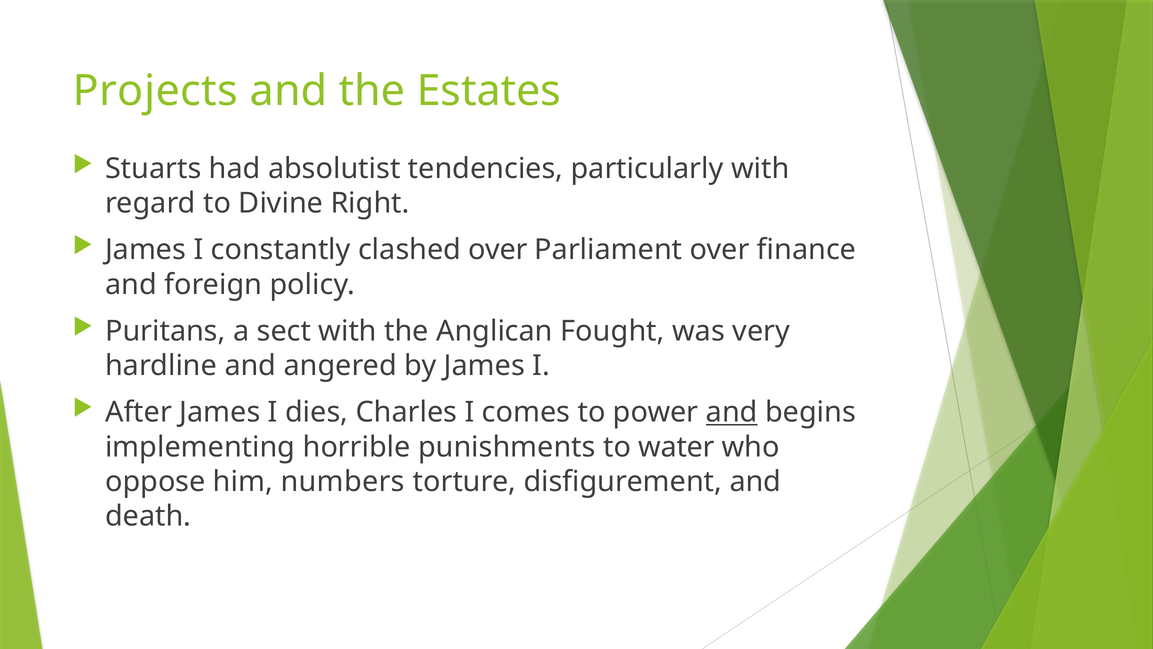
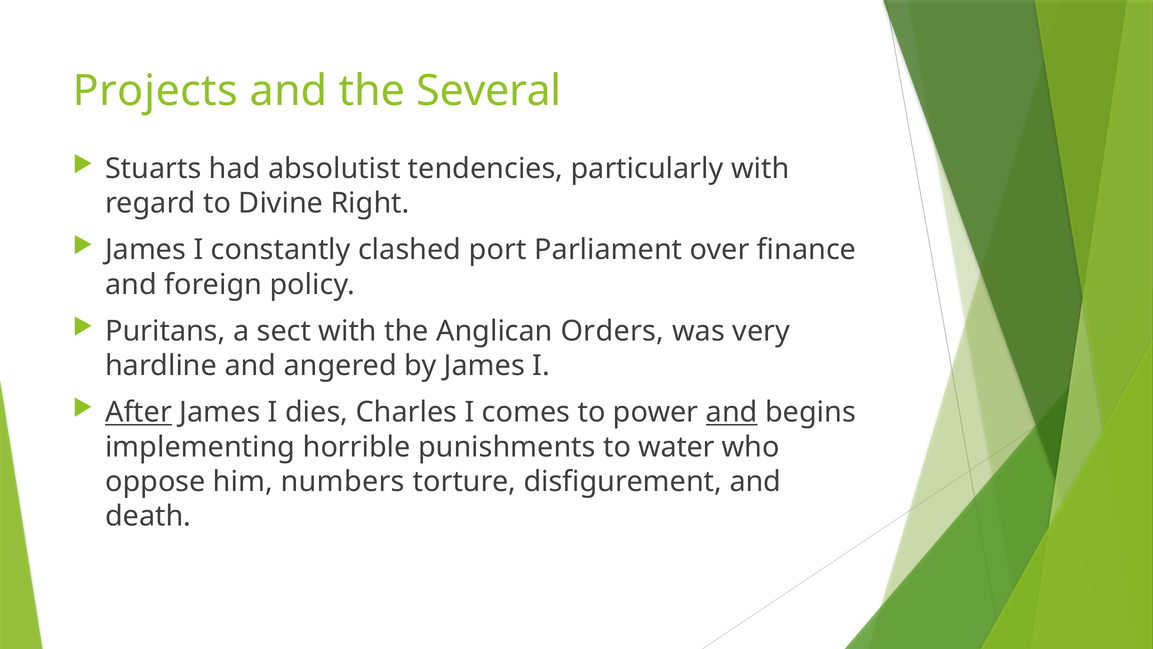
Estates: Estates -> Several
clashed over: over -> port
Fought: Fought -> Orders
After underline: none -> present
